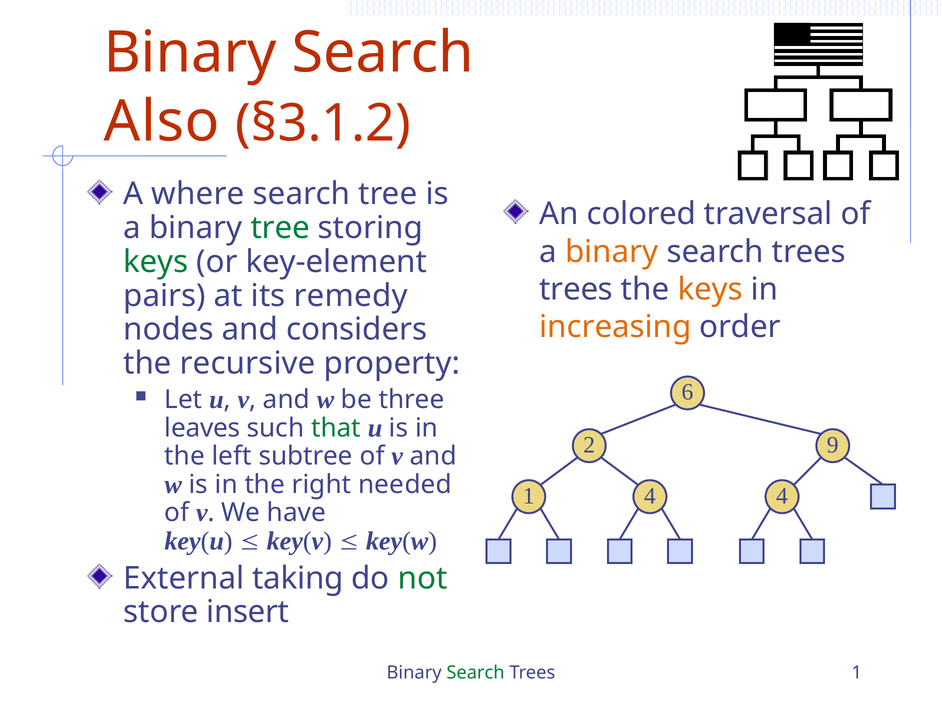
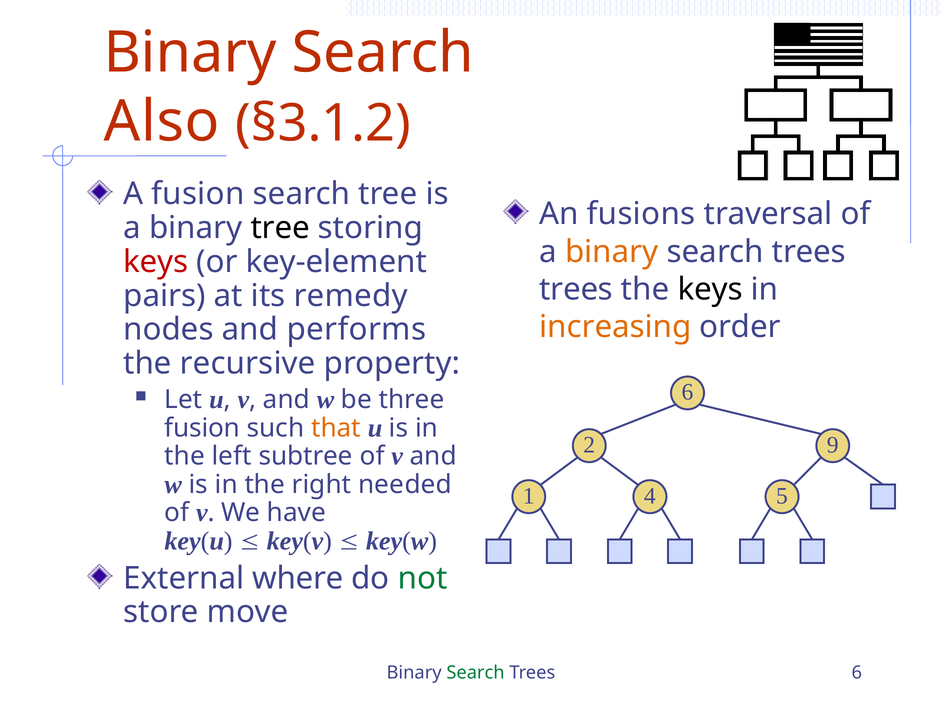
A where: where -> fusion
colored: colored -> fusions
tree at (280, 228) colour: green -> black
keys at (156, 262) colour: green -> red
keys at (710, 290) colour: orange -> black
considers: considers -> performs
leaves at (202, 428): leaves -> fusion
that colour: green -> orange
1 4: 4 -> 5
taking: taking -> where
insert: insert -> move
Trees 1: 1 -> 6
